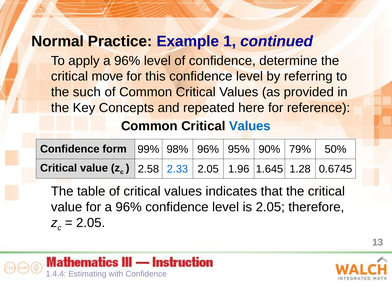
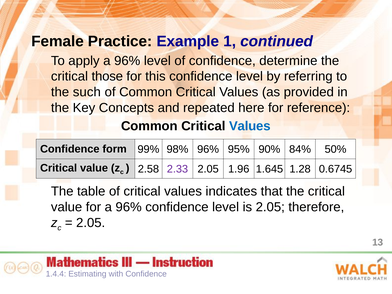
Normal: Normal -> Female
move: move -> those
79%: 79% -> 84%
2.33 colour: blue -> purple
